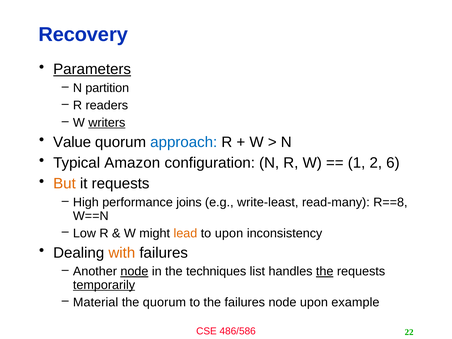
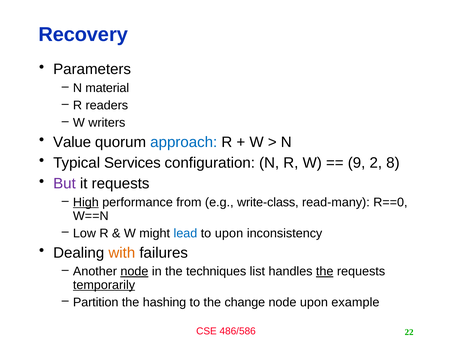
Parameters underline: present -> none
partition: partition -> material
writers underline: present -> none
Amazon: Amazon -> Services
1: 1 -> 9
6: 6 -> 8
But colour: orange -> purple
High underline: none -> present
joins: joins -> from
write-least: write-least -> write-class
R==8: R==8 -> R==0
lead colour: orange -> blue
Material: Material -> Partition
the quorum: quorum -> hashing
the failures: failures -> change
